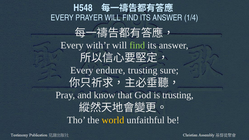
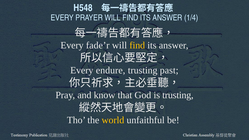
with’r: with’r -> fade’r
find at (137, 45) colour: light green -> yellow
sure: sure -> past
